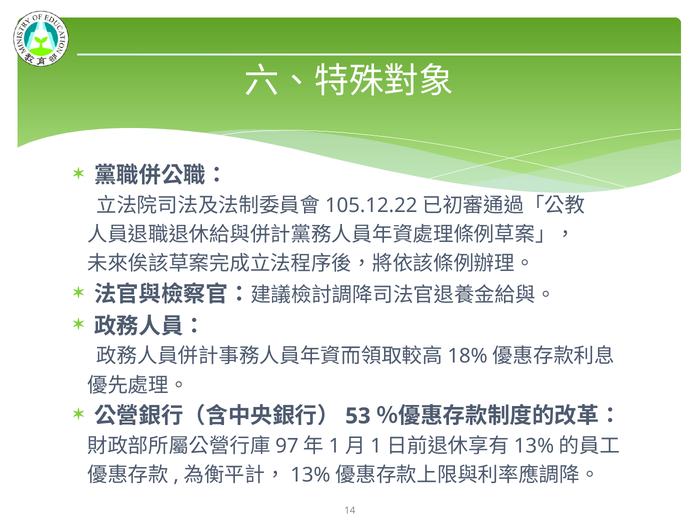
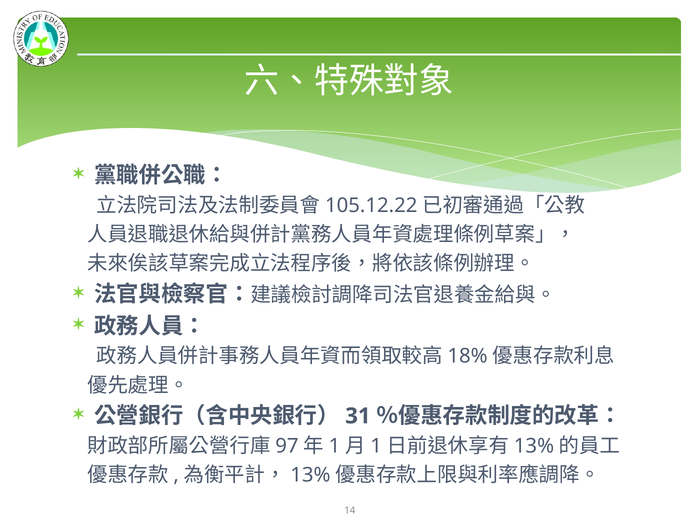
53: 53 -> 31
